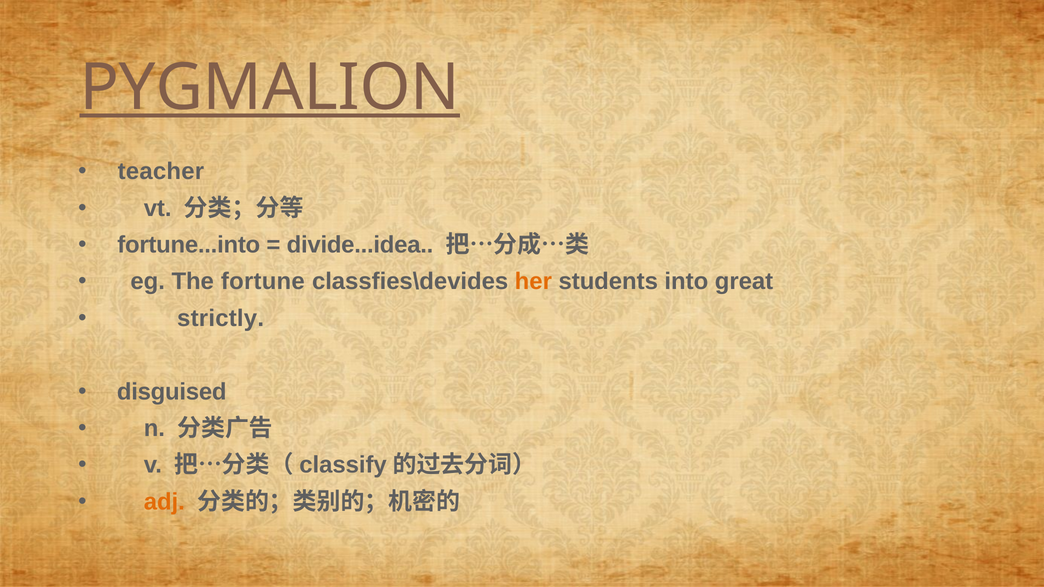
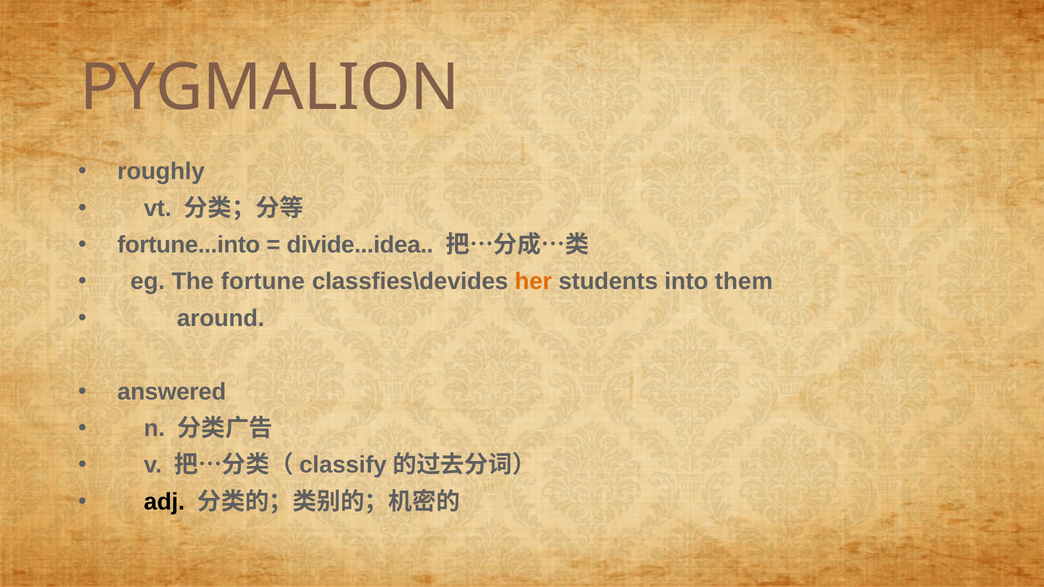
PYGMALION underline: present -> none
teacher: teacher -> roughly
great: great -> them
strictly: strictly -> around
disguised: disguised -> answered
adj colour: orange -> black
